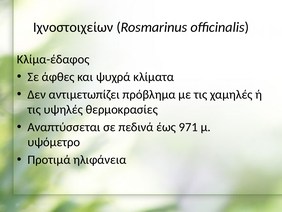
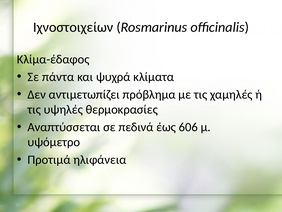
άφθες: άφθες -> πάντα
971: 971 -> 606
